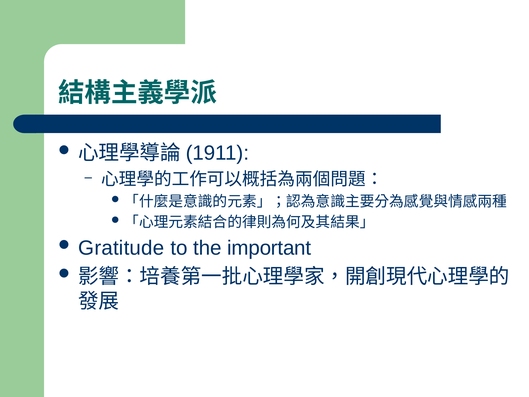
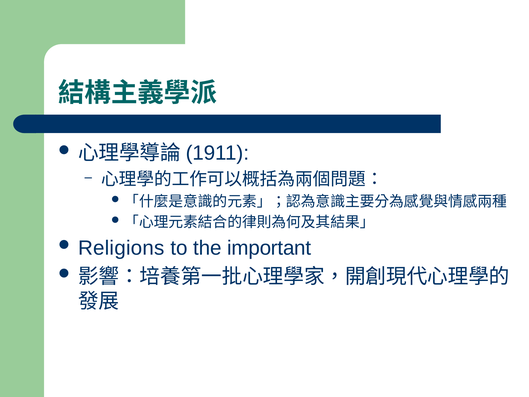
Gratitude: Gratitude -> Religions
